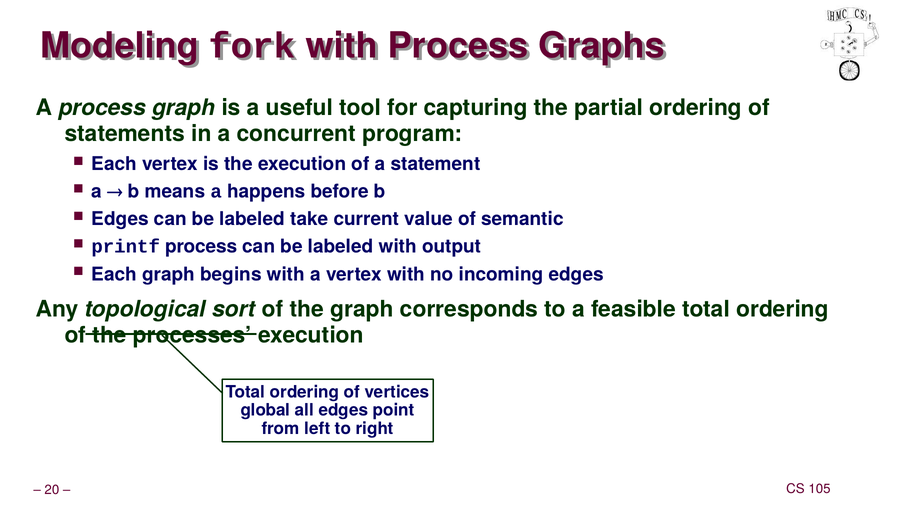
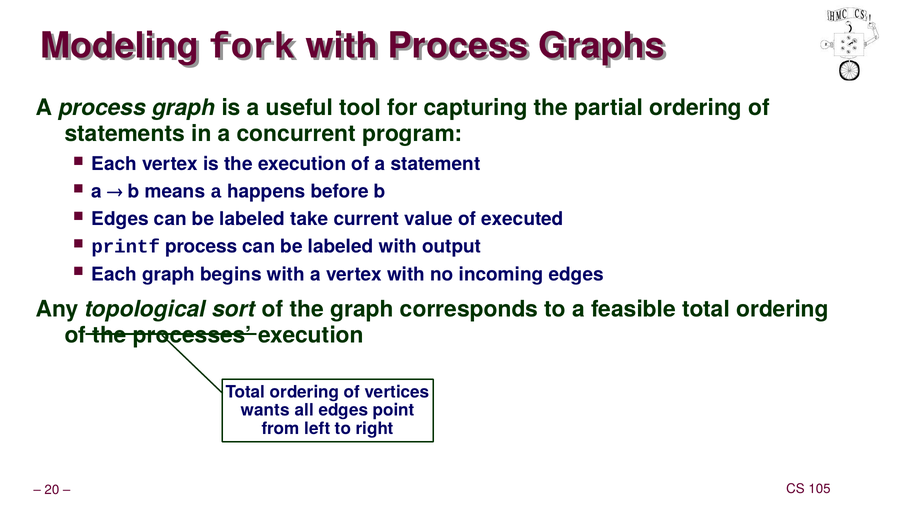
semantic: semantic -> executed
global: global -> wants
